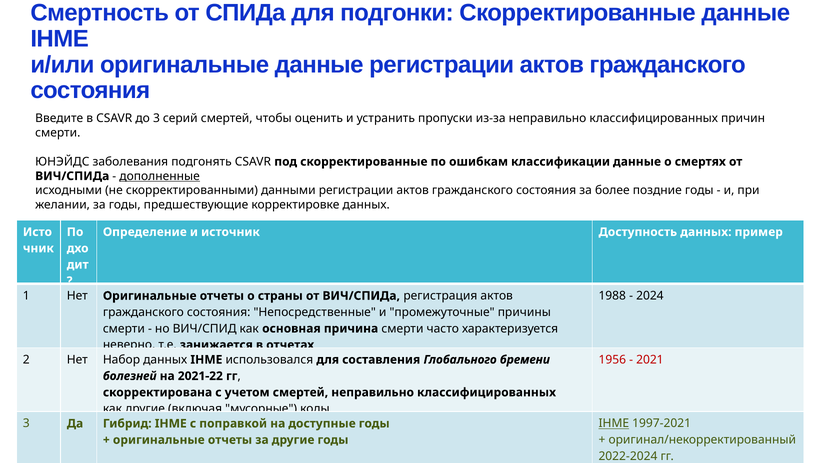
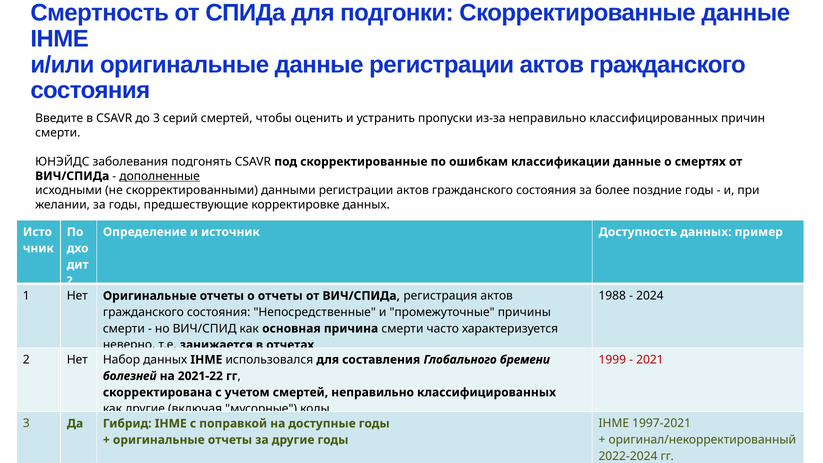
о страны: страны -> отчеты
1956: 1956 -> 1999
IHME at (614, 423) underline: present -> none
